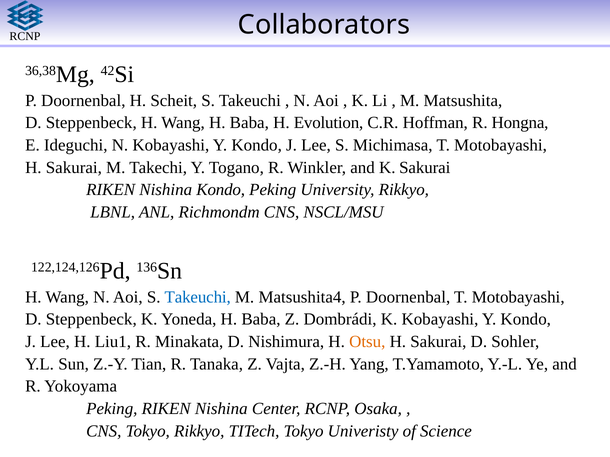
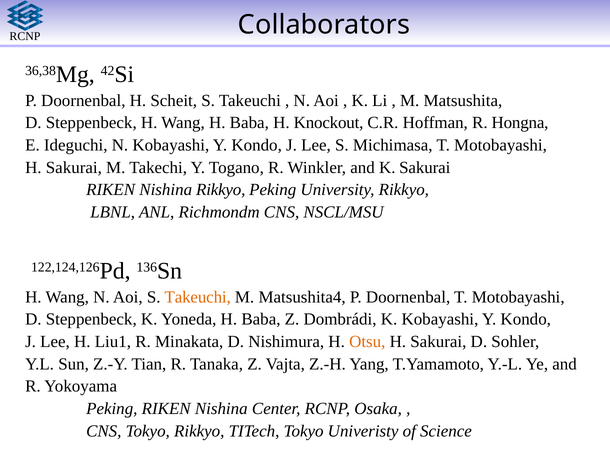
Evolution: Evolution -> Knockout
Nishina Kondo: Kondo -> Rikkyo
Takeuchi at (198, 297) colour: blue -> orange
